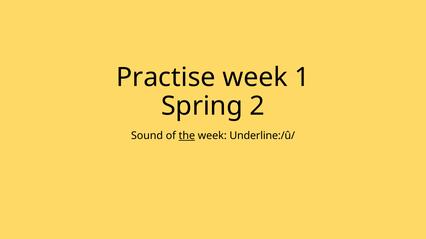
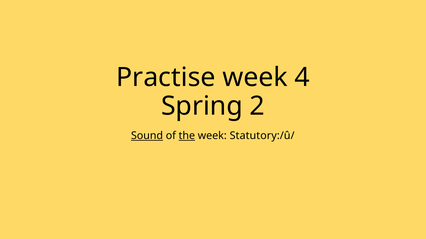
1: 1 -> 4
Sound underline: none -> present
Underline:/û/: Underline:/û/ -> Statutory:/û/
